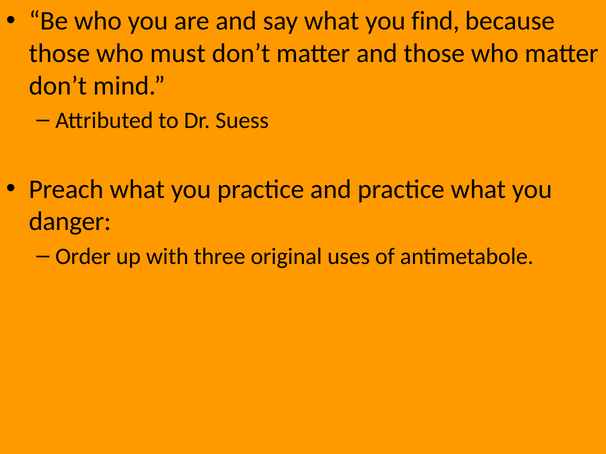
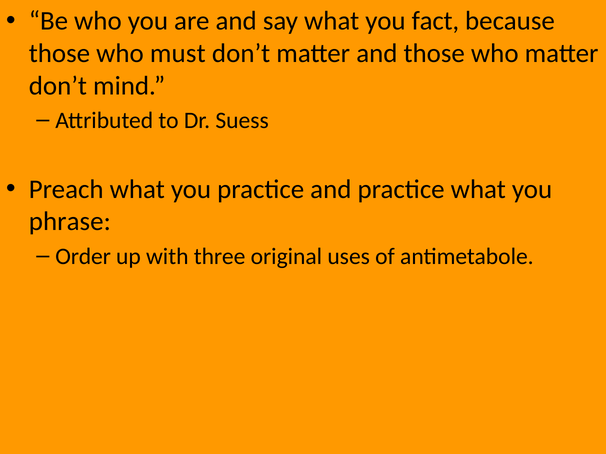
find: find -> fact
danger: danger -> phrase
